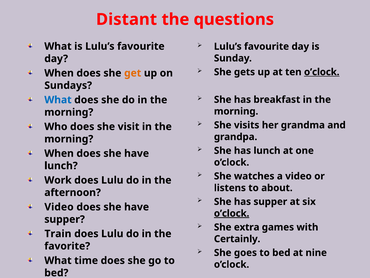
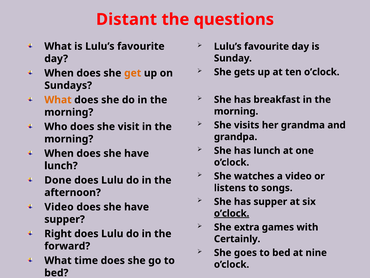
o’clock at (322, 72) underline: present -> none
What at (58, 100) colour: blue -> orange
Work: Work -> Done
about: about -> songs
Train: Train -> Right
favorite: favorite -> forward
